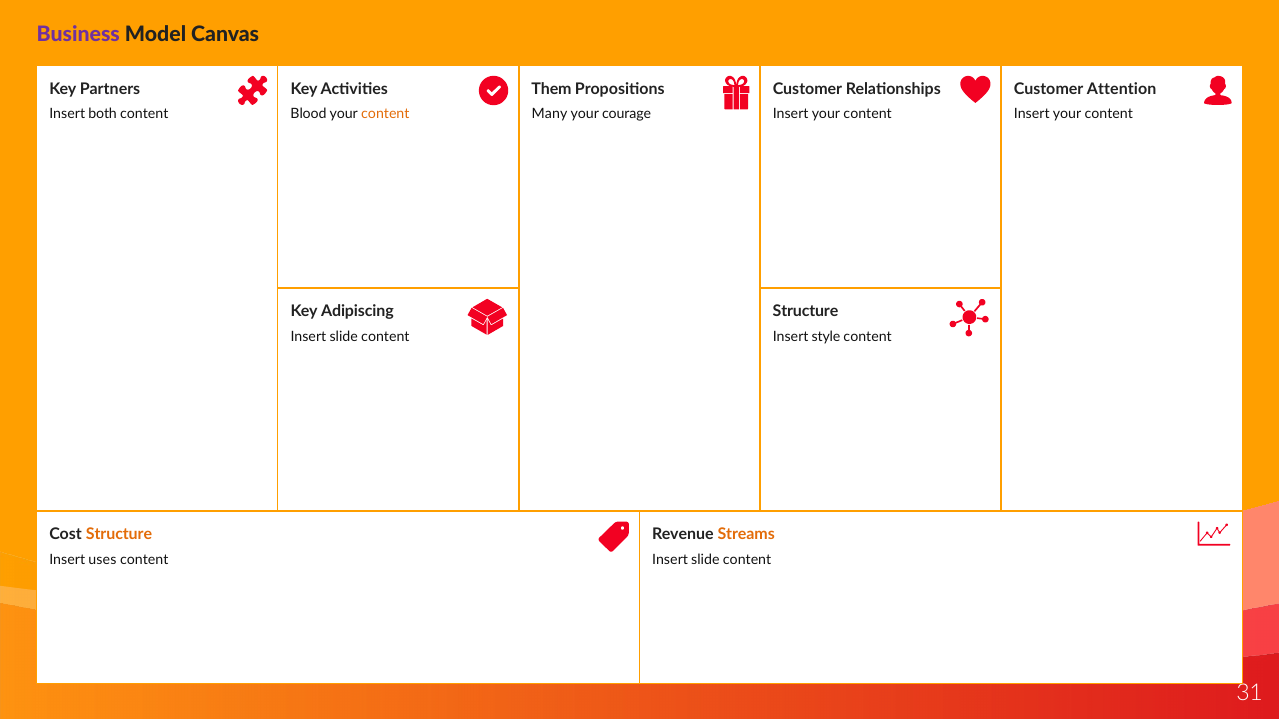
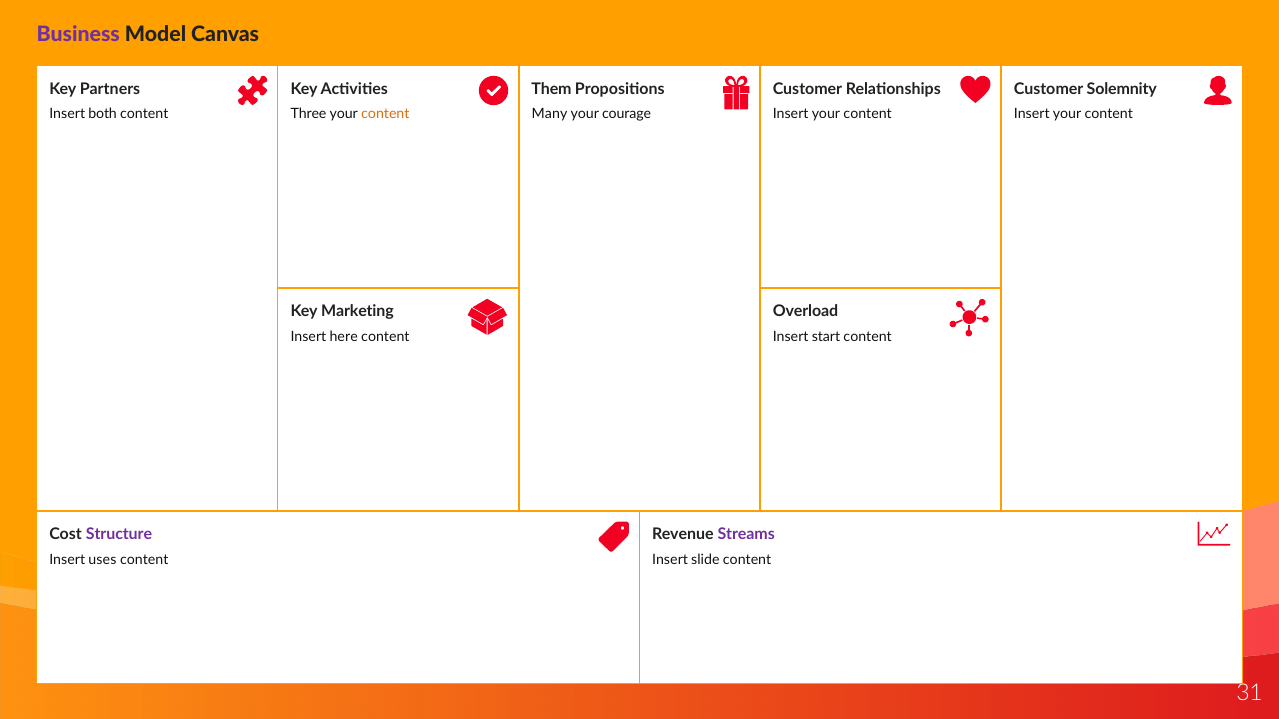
Attention: Attention -> Solemnity
Blood: Blood -> Three
Adipiscing: Adipiscing -> Marketing
Structure at (806, 312): Structure -> Overload
slide at (344, 337): slide -> here
style: style -> start
Structure at (119, 535) colour: orange -> purple
Streams colour: orange -> purple
